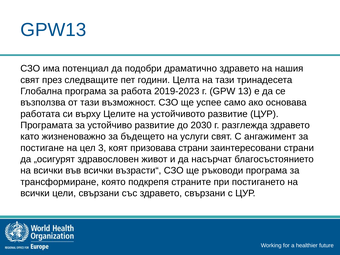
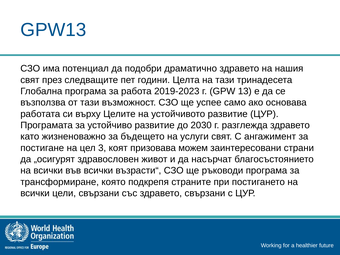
призовава страни: страни -> можем
